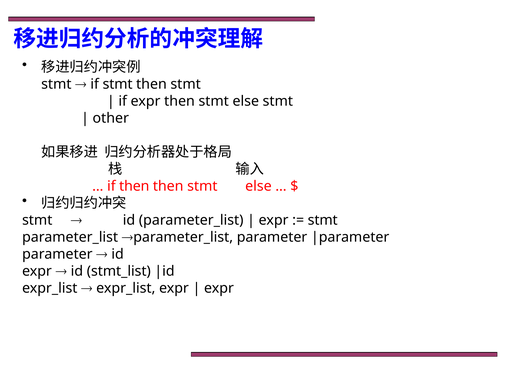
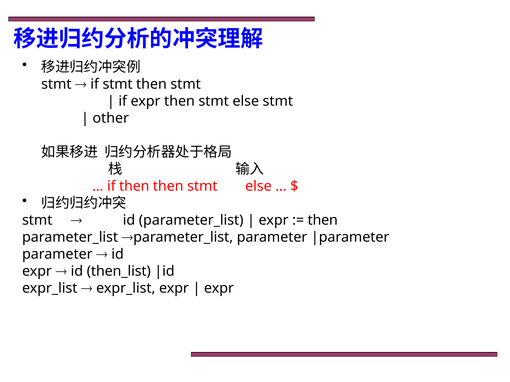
stmt at (323, 220): stmt -> then
stmt_list: stmt_list -> then_list
